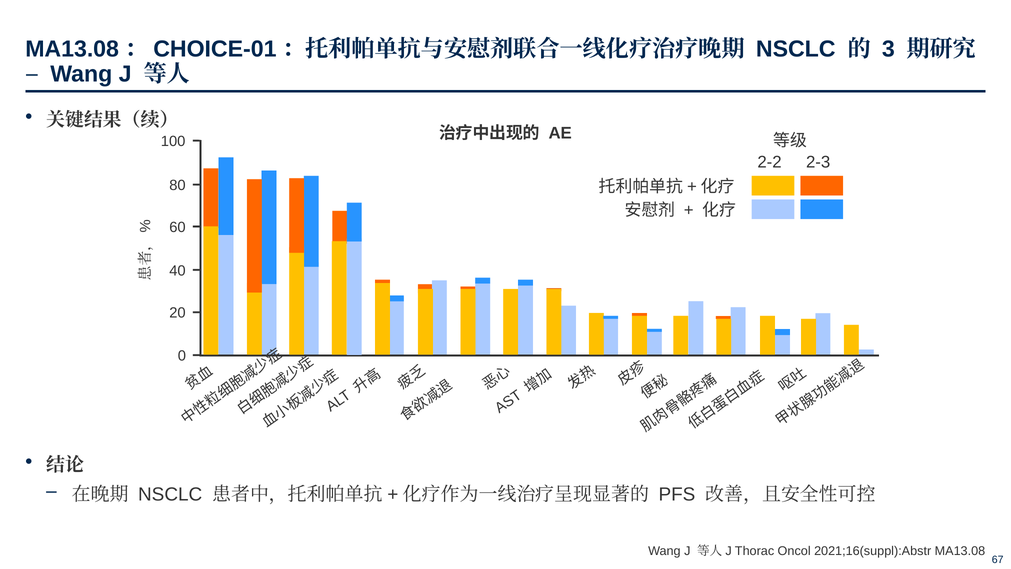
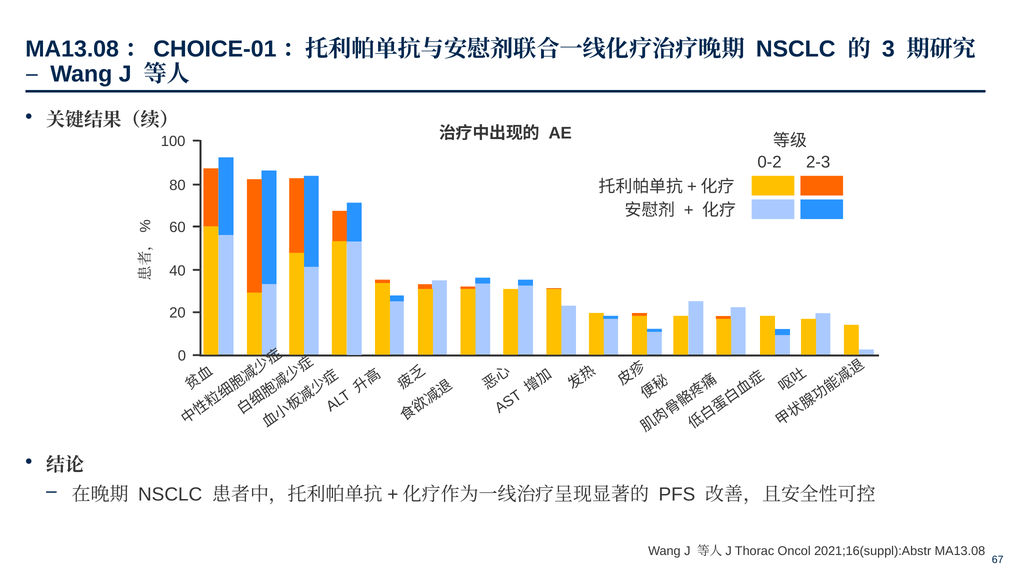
2-2: 2-2 -> 0-2
